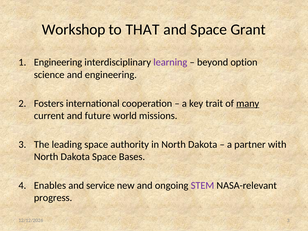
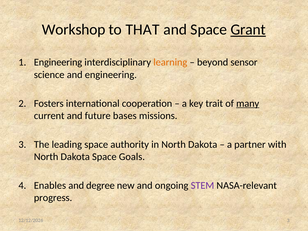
Grant underline: none -> present
learning colour: purple -> orange
option: option -> sensor
world: world -> bases
Bases: Bases -> Goals
service: service -> degree
